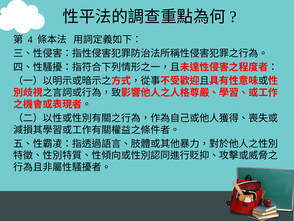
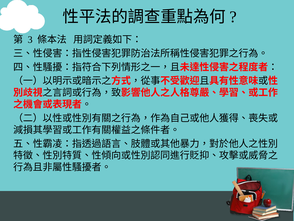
4: 4 -> 3
